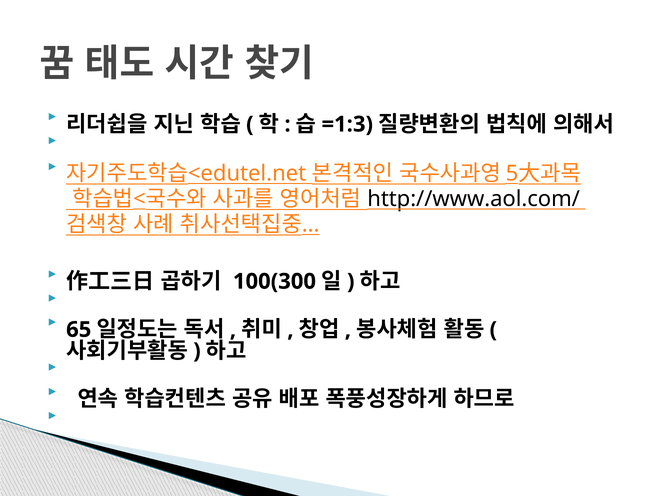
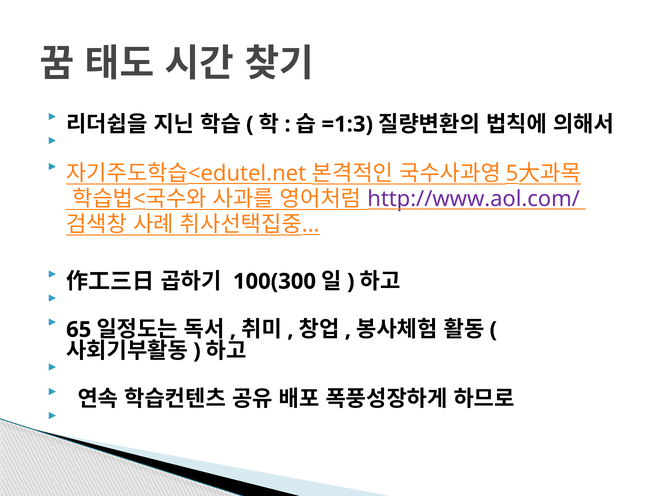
http://www.aol.com/ colour: black -> purple
